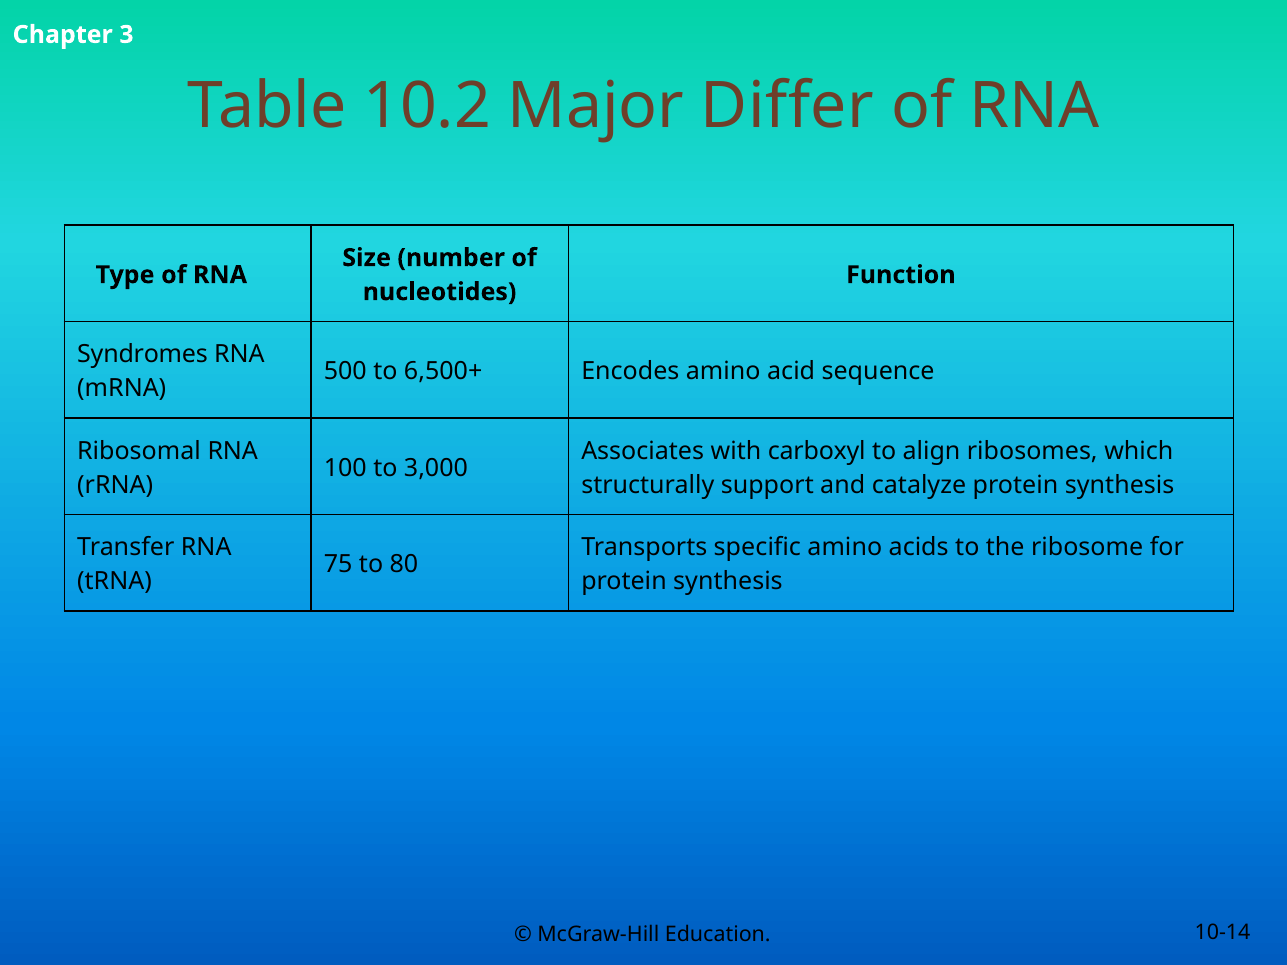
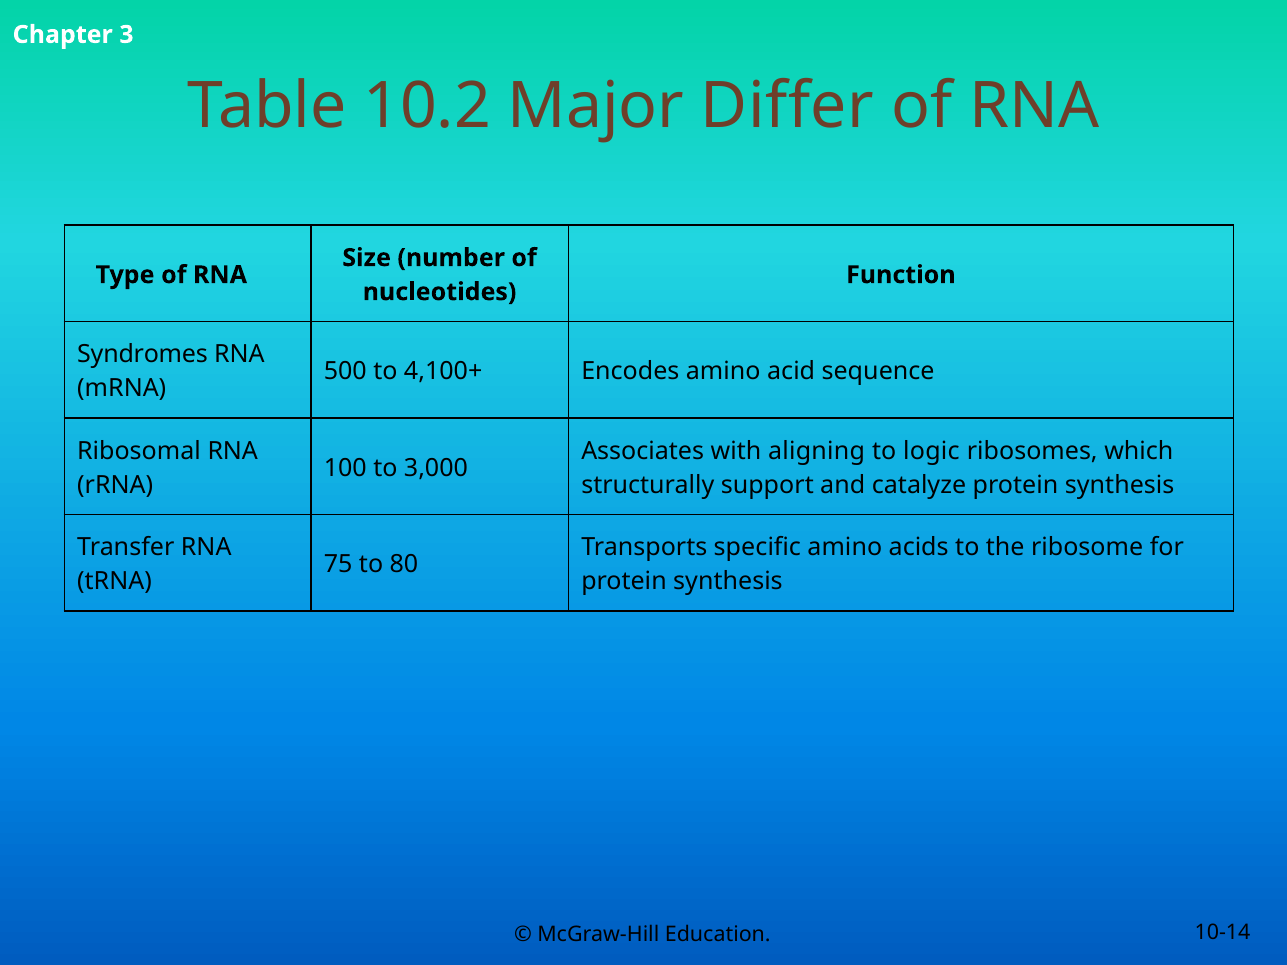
6,500+: 6,500+ -> 4,100+
carboxyl: carboxyl -> aligning
align: align -> logic
